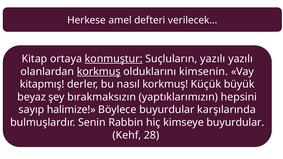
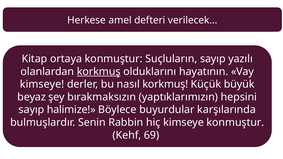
konmuştur at (114, 59) underline: present -> none
Suçluların yazılı: yazılı -> sayıp
kimsenin: kimsenin -> hayatının
kitapmış at (42, 84): kitapmış -> kimseye
kimseye buyurdular: buyurdular -> konmuştur
28: 28 -> 69
